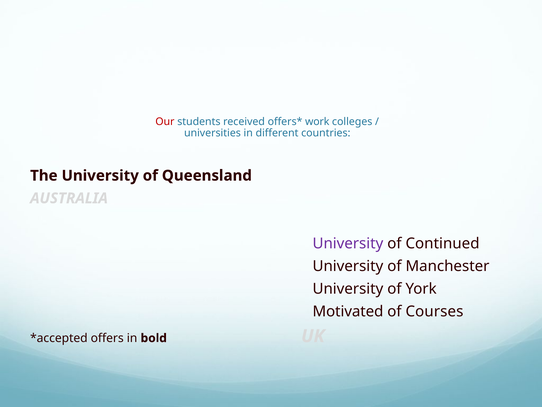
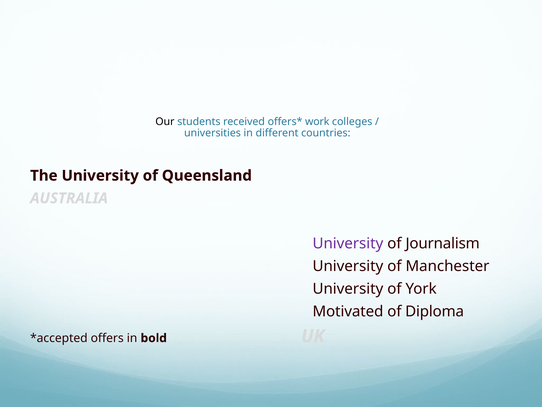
Our colour: red -> black
Continued: Continued -> Journalism
Courses: Courses -> Diploma
